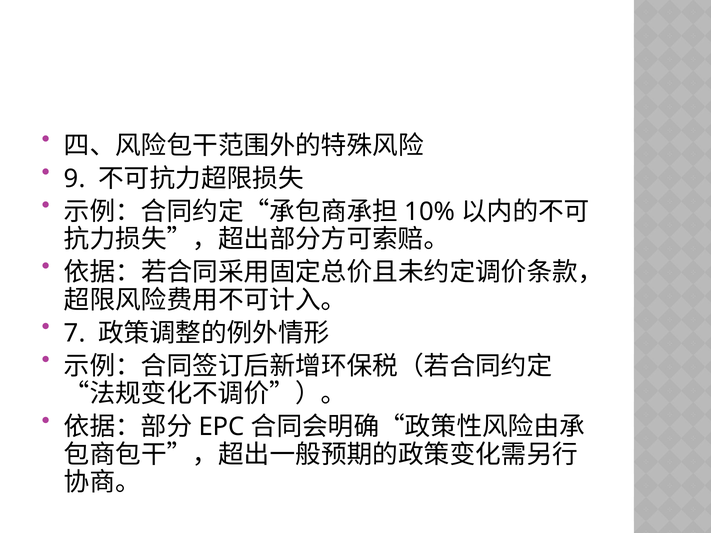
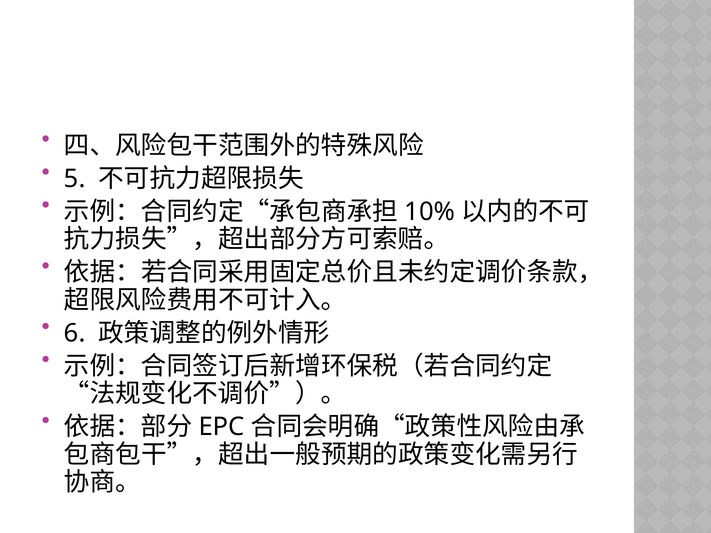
9: 9 -> 5
7: 7 -> 6
